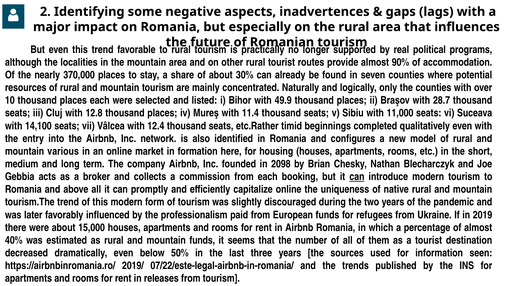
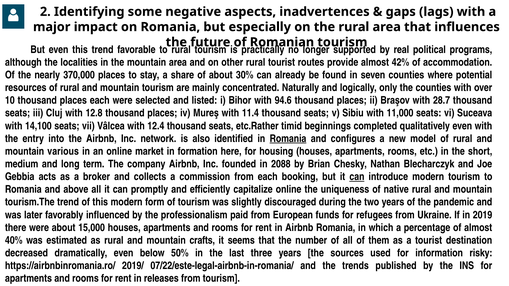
90%: 90% -> 42%
49.9: 49.9 -> 94.6
Romania at (288, 139) underline: none -> present
2098: 2098 -> 2088
mountain funds: funds -> crafts
seen: seen -> risky
